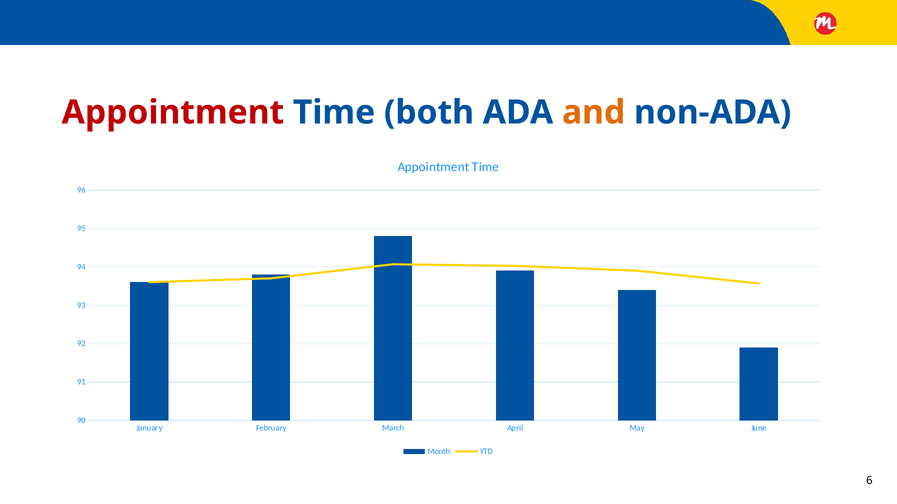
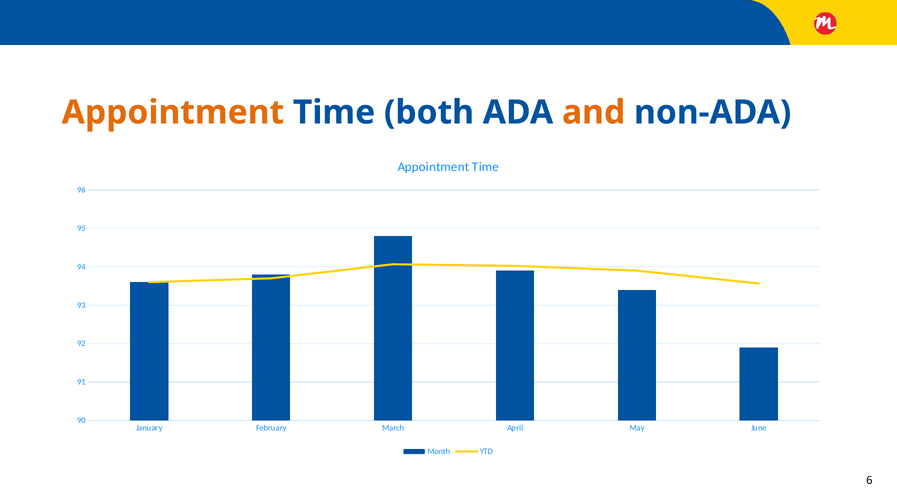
Appointment at (173, 113) colour: red -> orange
